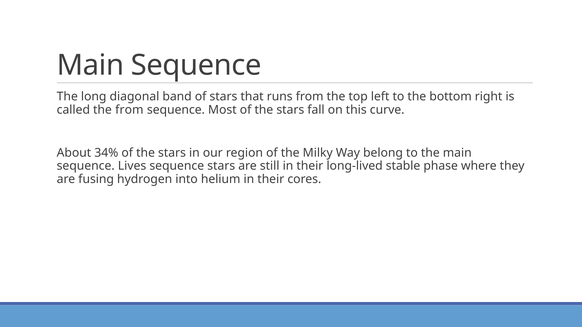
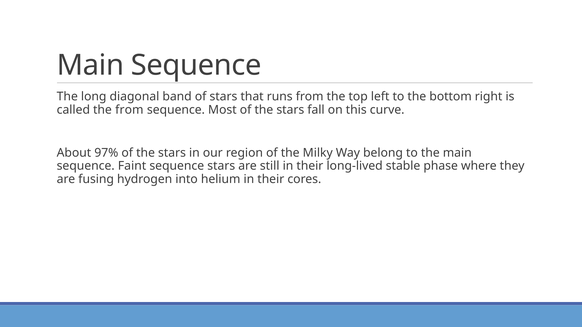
34%: 34% -> 97%
Lives: Lives -> Faint
